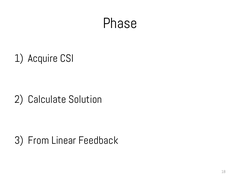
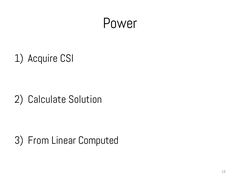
Phase: Phase -> Power
Feedback: Feedback -> Computed
